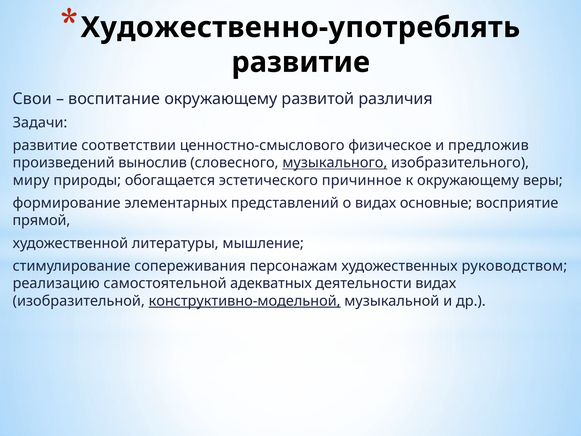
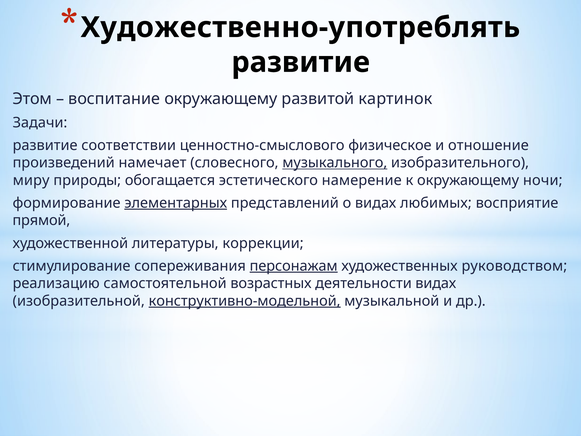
Свои: Свои -> Этом
различия: различия -> картинок
предложив: предложив -> отношение
вынослив: вынослив -> намечает
причинное: причинное -> намерение
веры: веры -> ночи
элементарных underline: none -> present
основные: основные -> любимых
мышление: мышление -> коррекции
персонажам underline: none -> present
адекватных: адекватных -> возрастных
